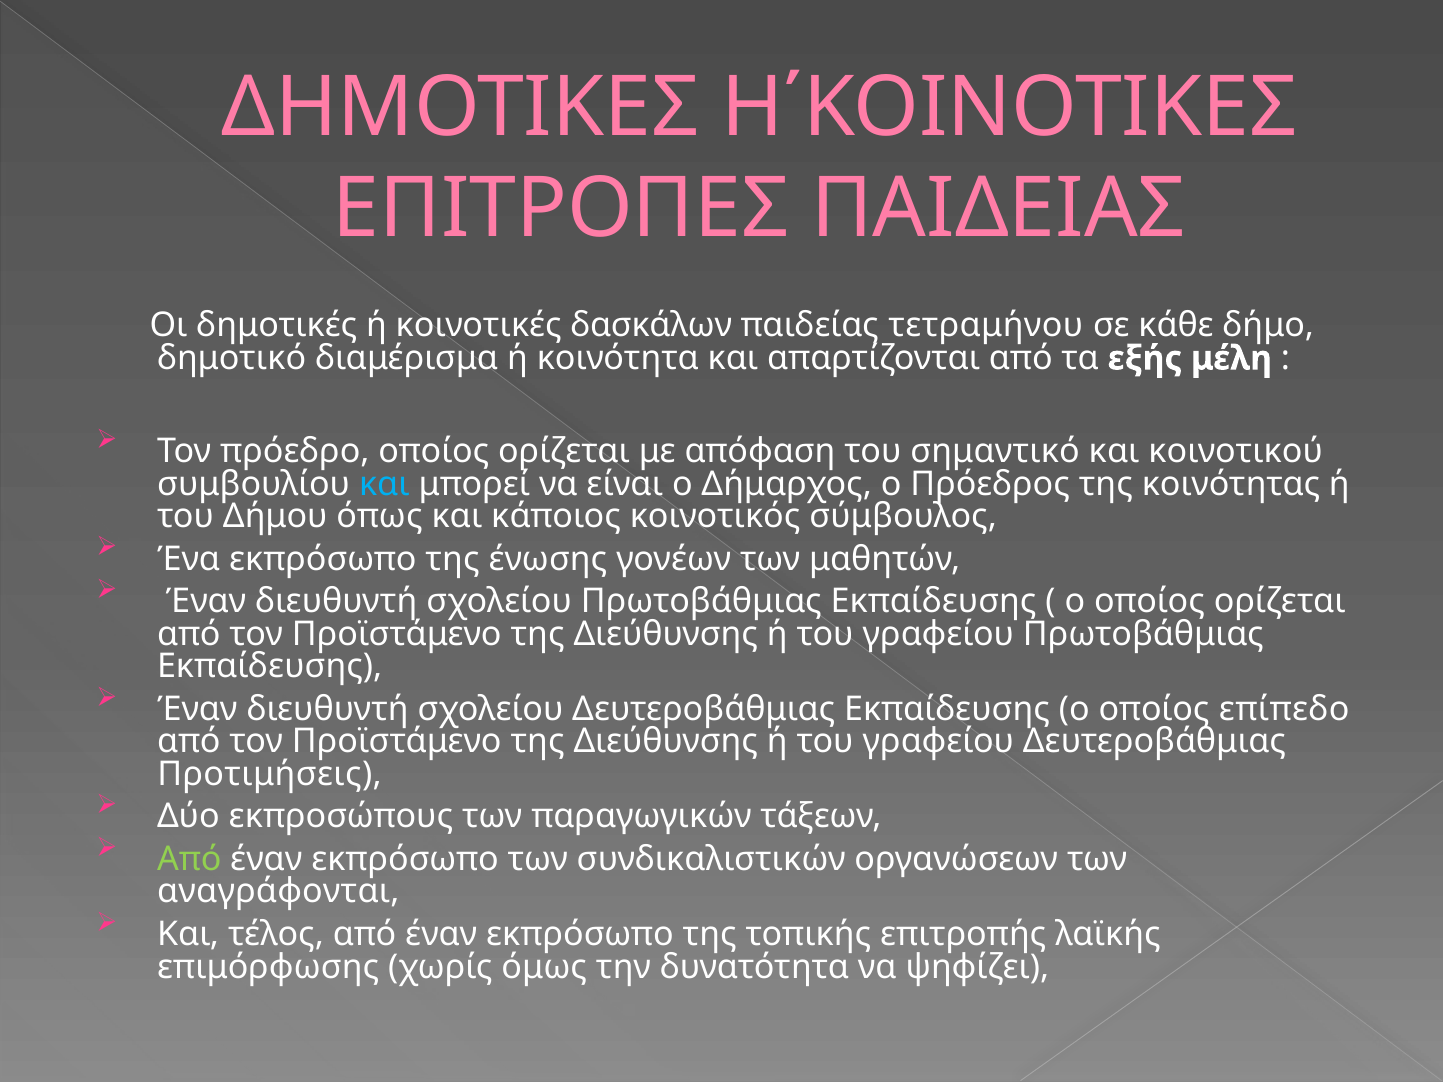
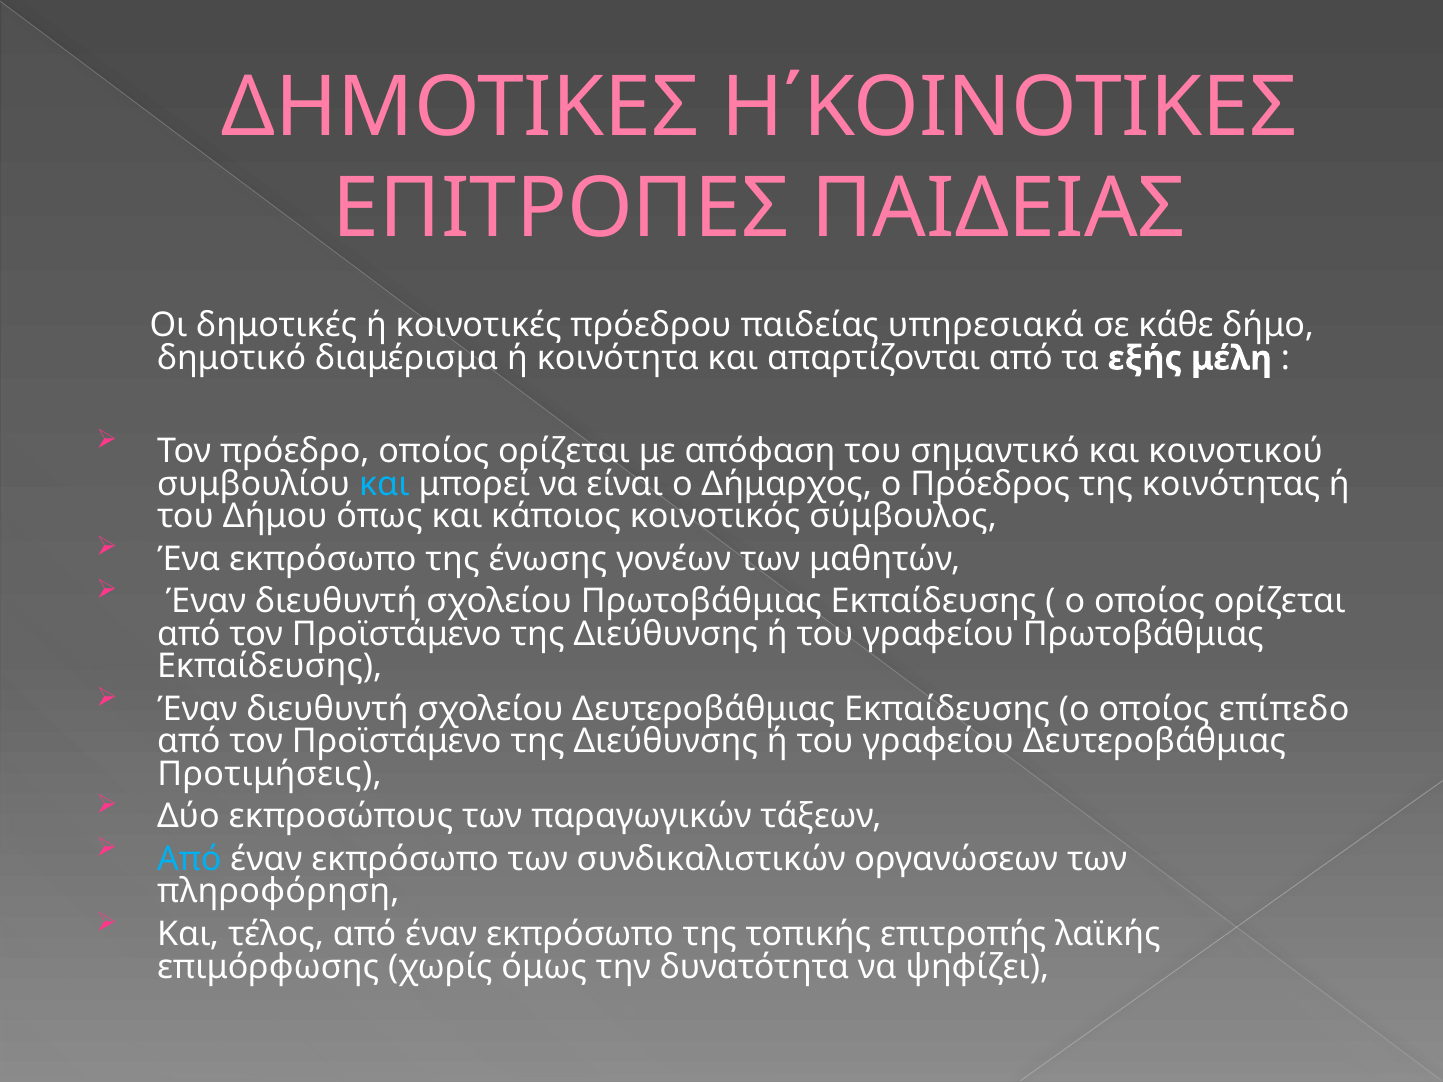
δασκάλων: δασκάλων -> πρόεδρου
τετραμήνου: τετραμήνου -> υπηρεσιακά
Από at (189, 859) colour: light green -> light blue
αναγράφονται: αναγράφονται -> πληροφόρηση
